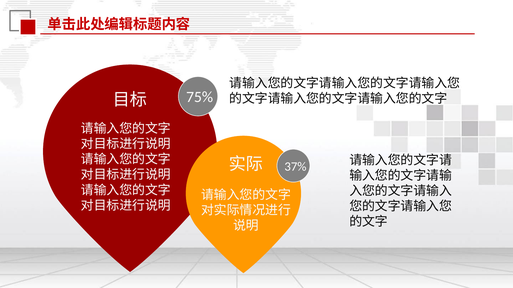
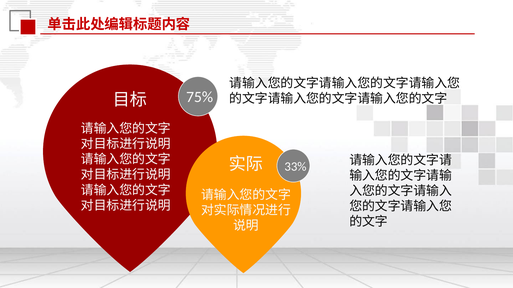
37%: 37% -> 33%
